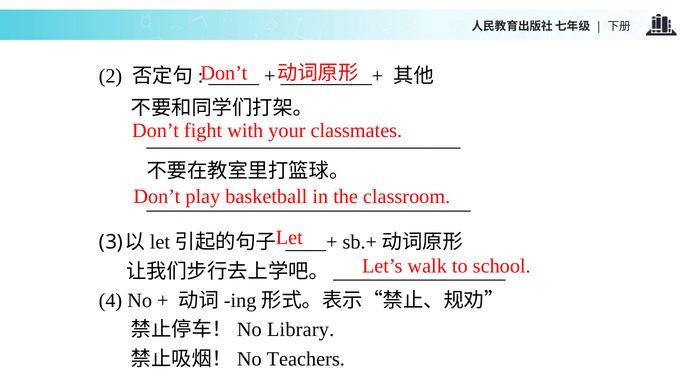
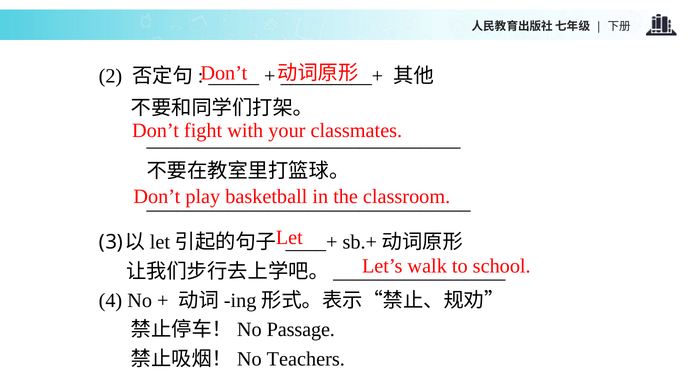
Library: Library -> Passage
